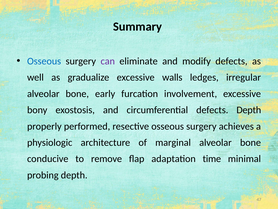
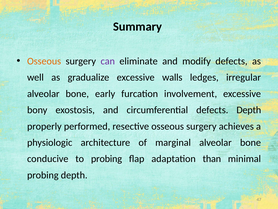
Osseous at (44, 61) colour: blue -> orange
to remove: remove -> probing
time: time -> than
